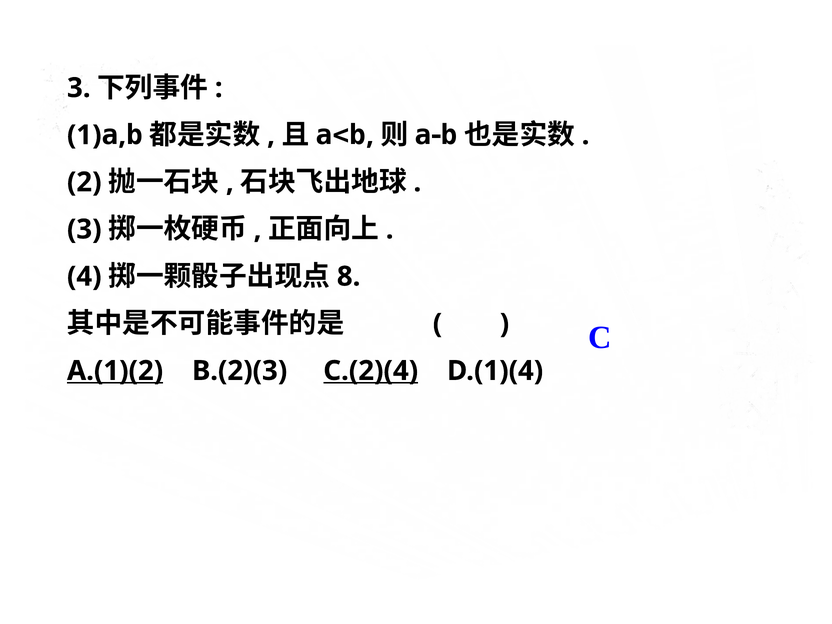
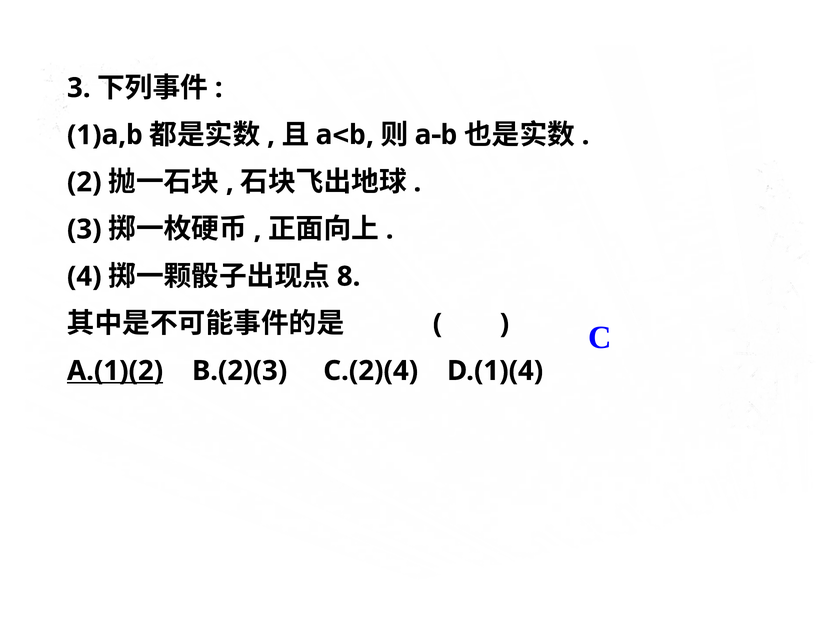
C.(2)(4 underline: present -> none
